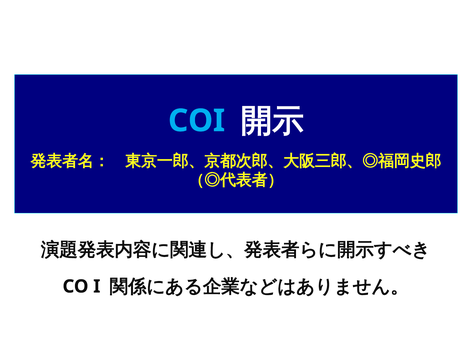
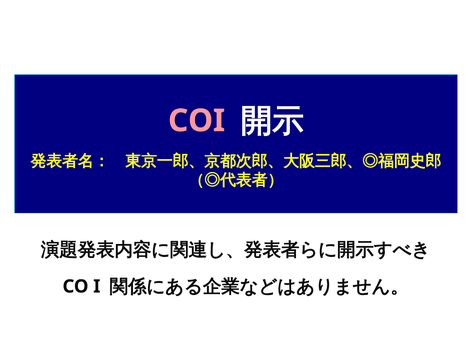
COI colour: light blue -> pink
